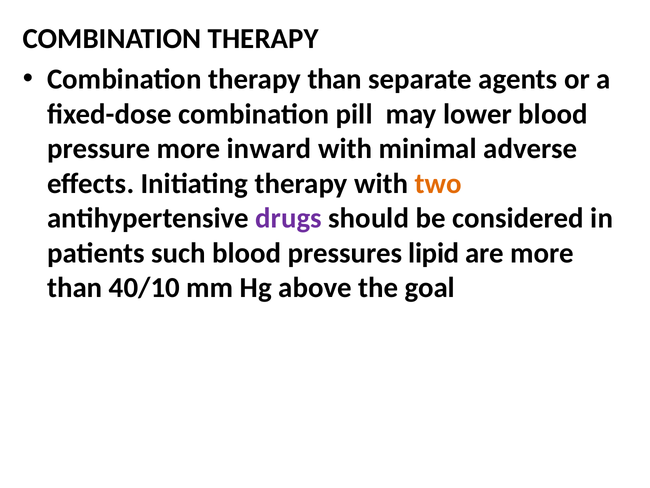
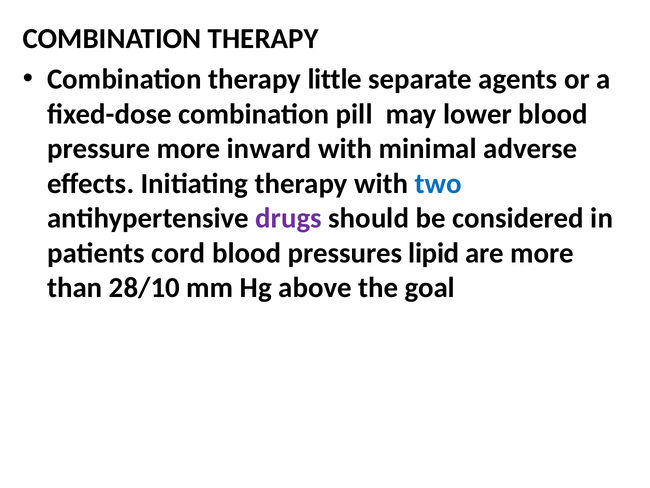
therapy than: than -> little
two colour: orange -> blue
such: such -> cord
40/10: 40/10 -> 28/10
